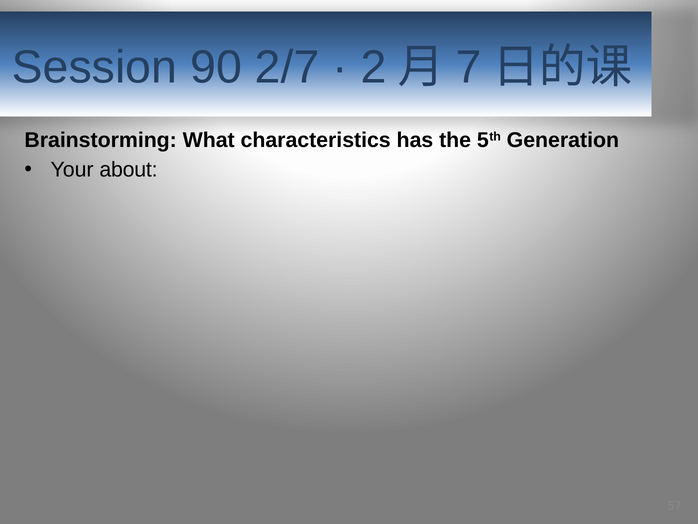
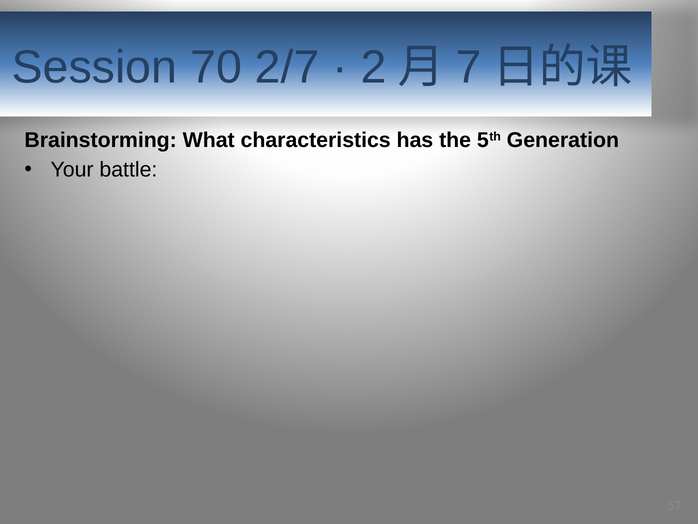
90: 90 -> 70
about: about -> battle
